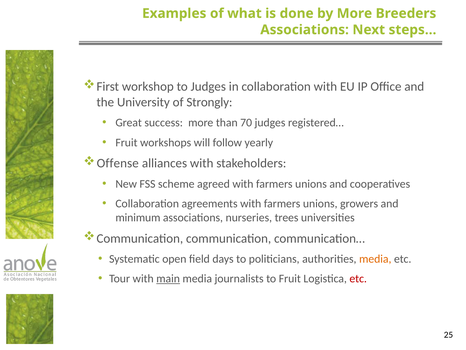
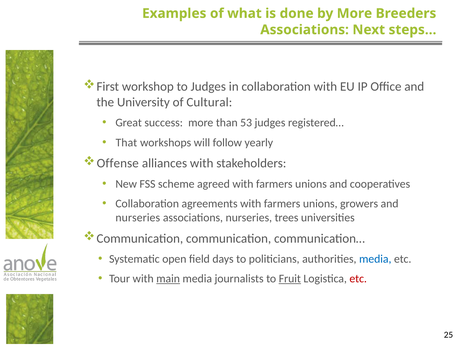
Strongly: Strongly -> Cultural
70: 70 -> 53
Fruit at (126, 142): Fruit -> That
minimum at (138, 217): minimum -> nurseries
media at (375, 259) colour: orange -> blue
Fruit at (290, 278) underline: none -> present
